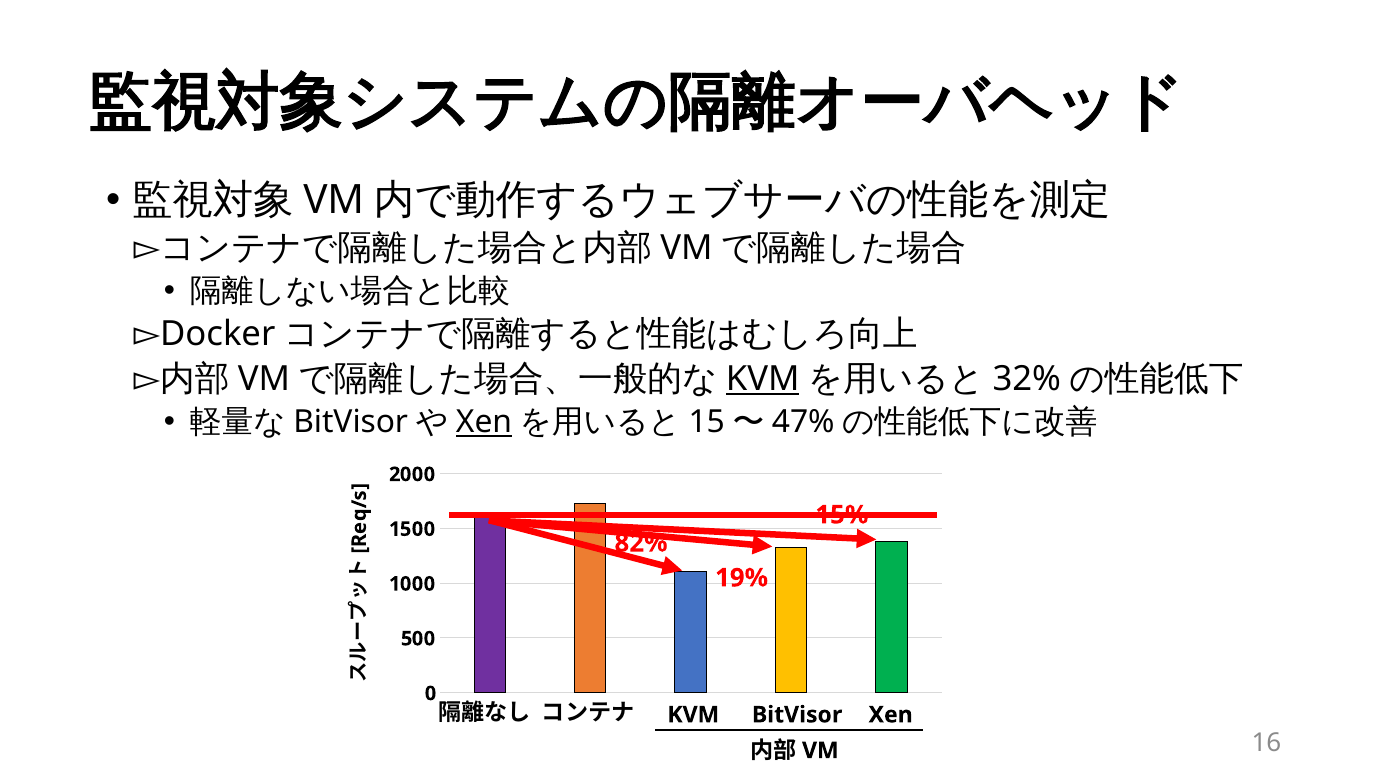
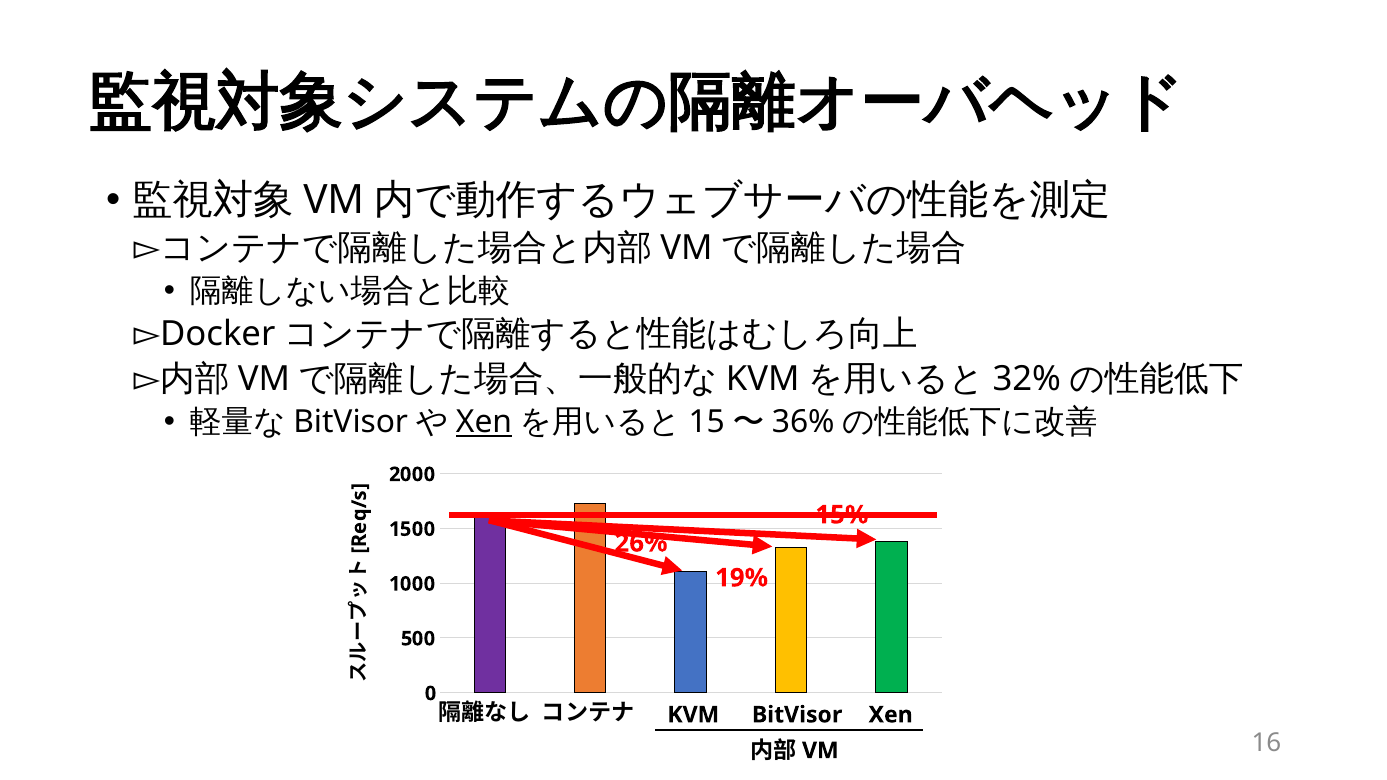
KVM at (763, 379) underline: present -> none
47%: 47% -> 36%
82%: 82% -> 26%
